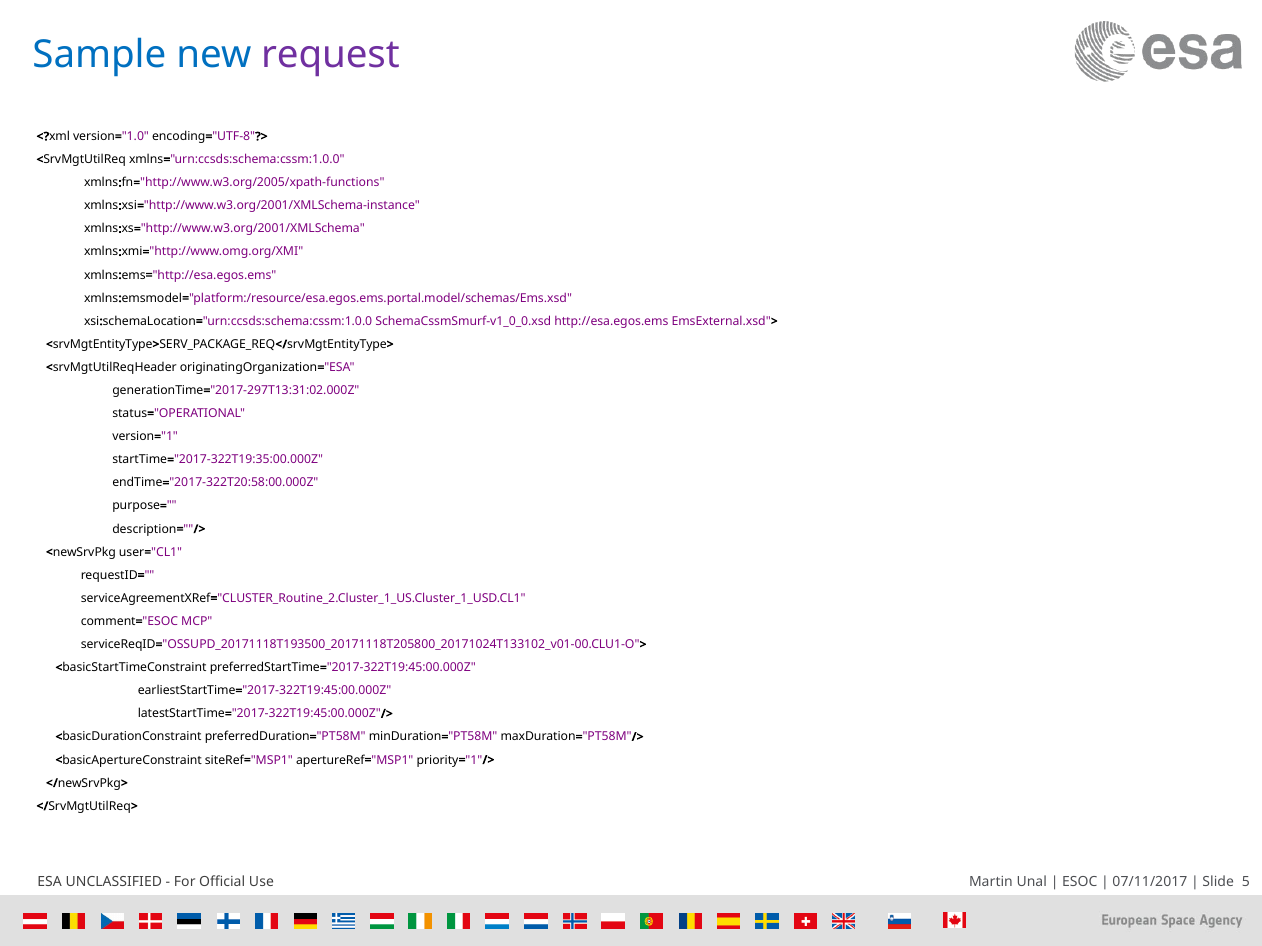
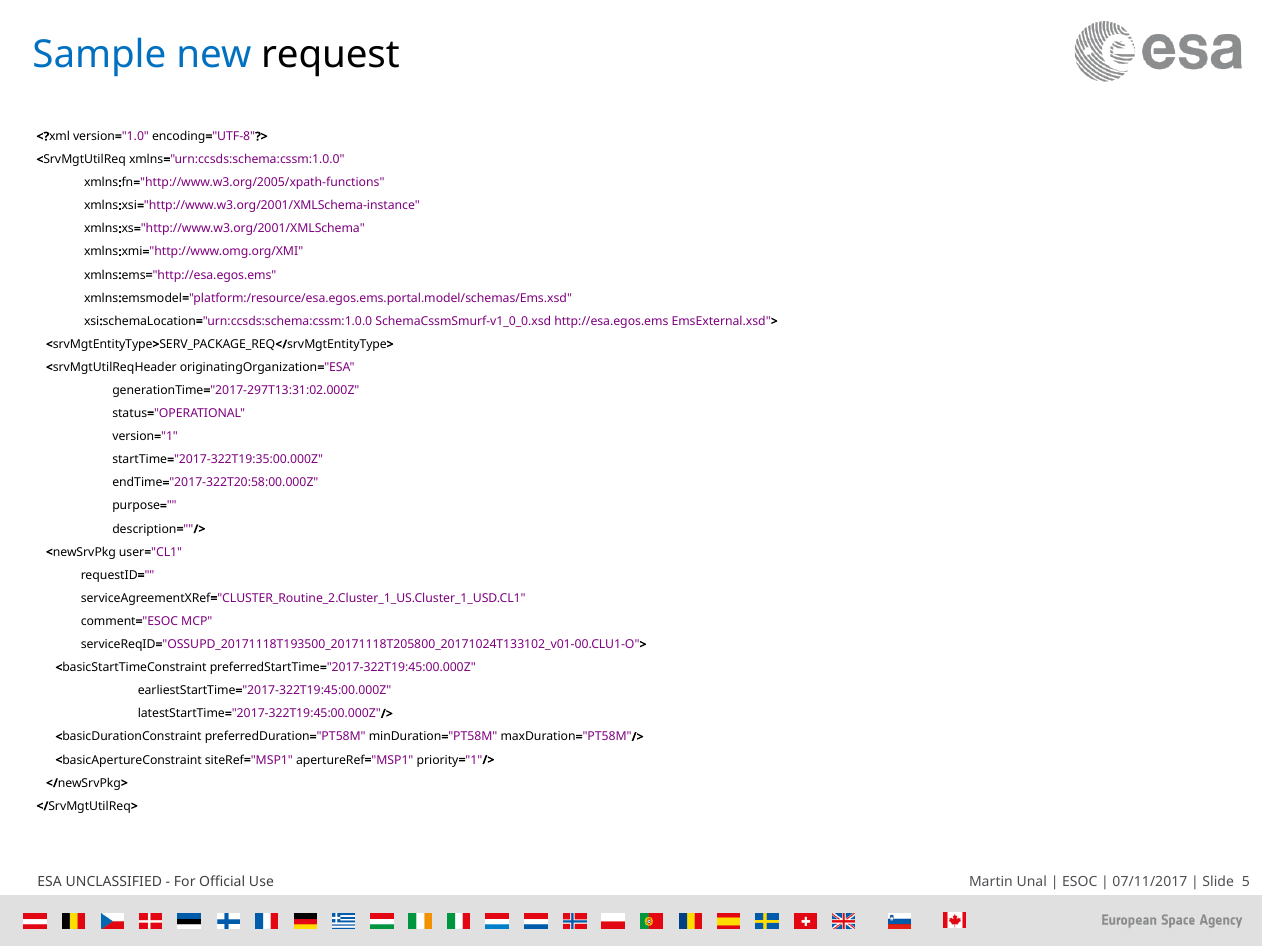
request colour: purple -> black
